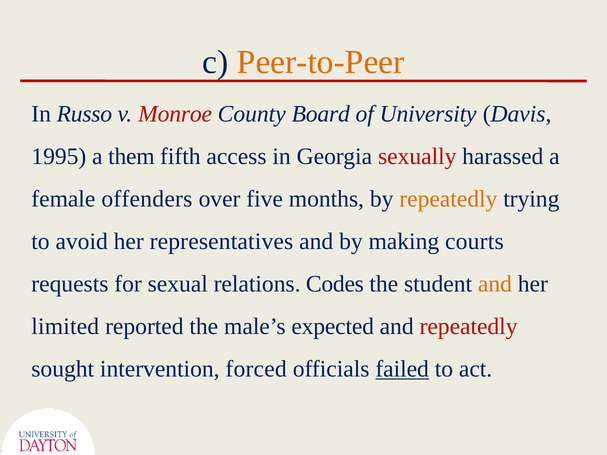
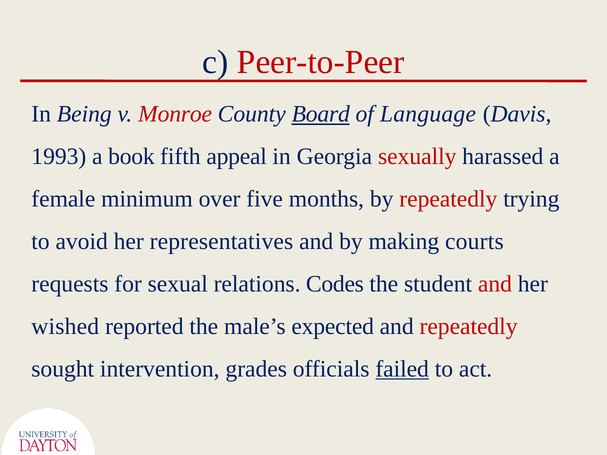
Peer-to-Peer colour: orange -> red
Russo: Russo -> Being
Board underline: none -> present
University: University -> Language
1995: 1995 -> 1993
them: them -> book
access: access -> appeal
offenders: offenders -> minimum
repeatedly at (448, 199) colour: orange -> red
and at (495, 284) colour: orange -> red
limited: limited -> wished
forced: forced -> grades
